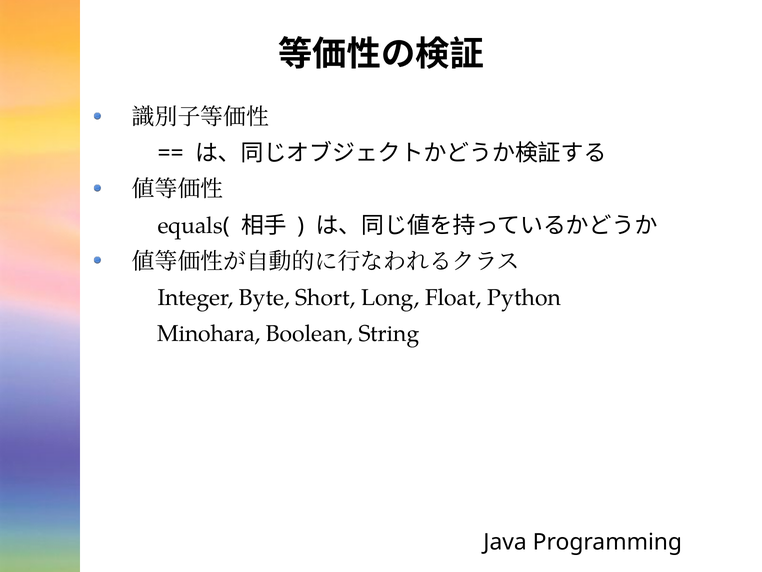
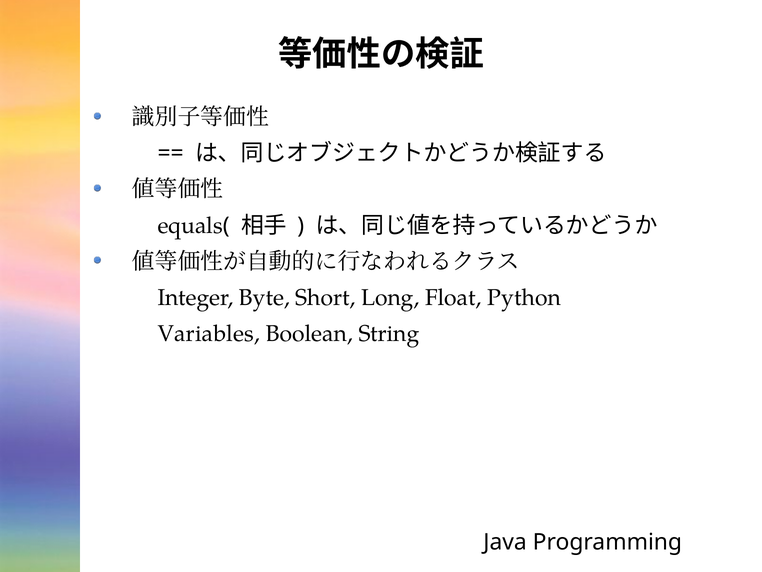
Minohara: Minohara -> Variables
